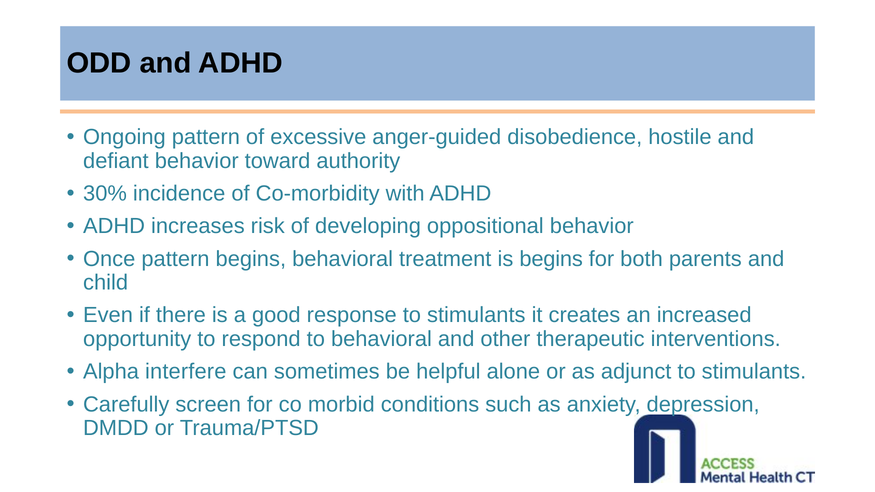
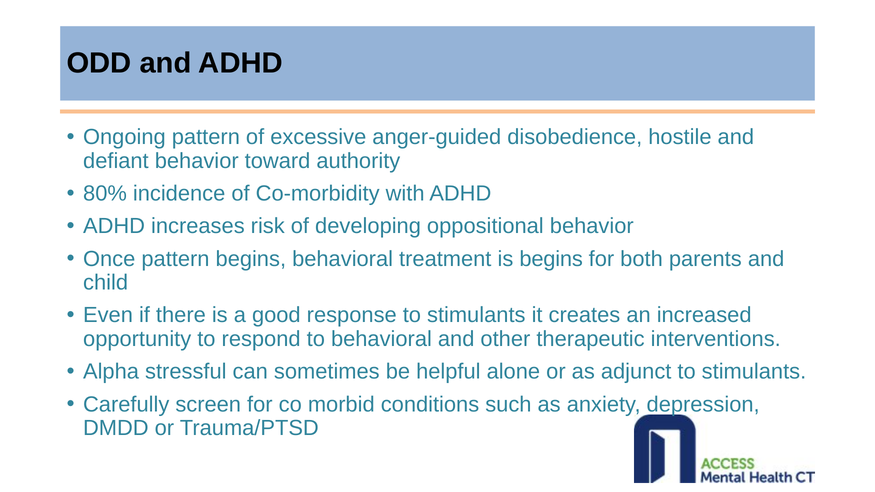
30%: 30% -> 80%
interfere: interfere -> stressful
